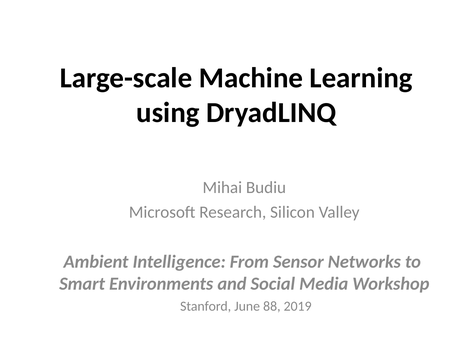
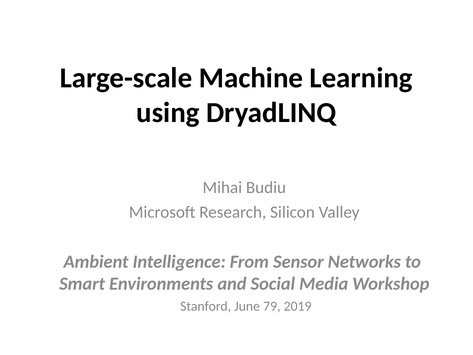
88: 88 -> 79
